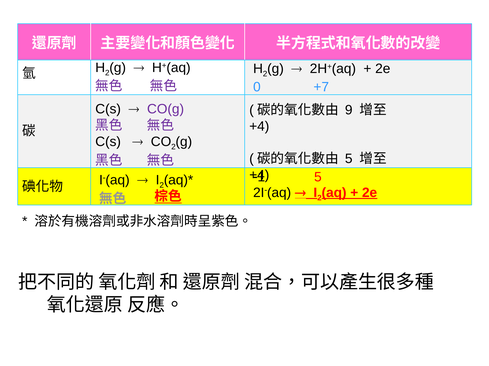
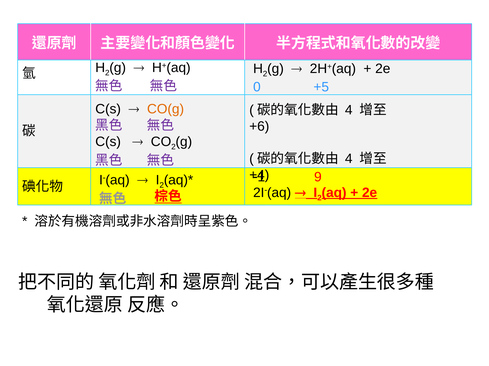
+7: +7 -> +5
CO(g colour: purple -> orange
9 at (349, 110): 9 -> 4
+4 at (259, 126): +4 -> +6
5 at (349, 159): 5 -> 4
5 at (318, 177): 5 -> 9
